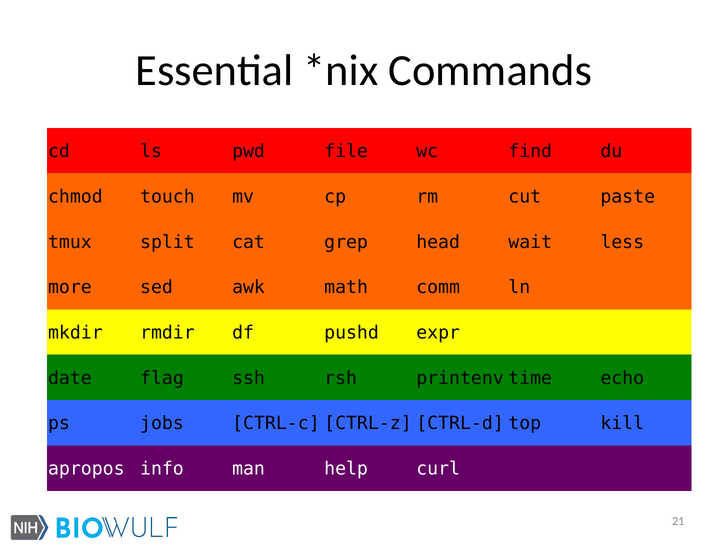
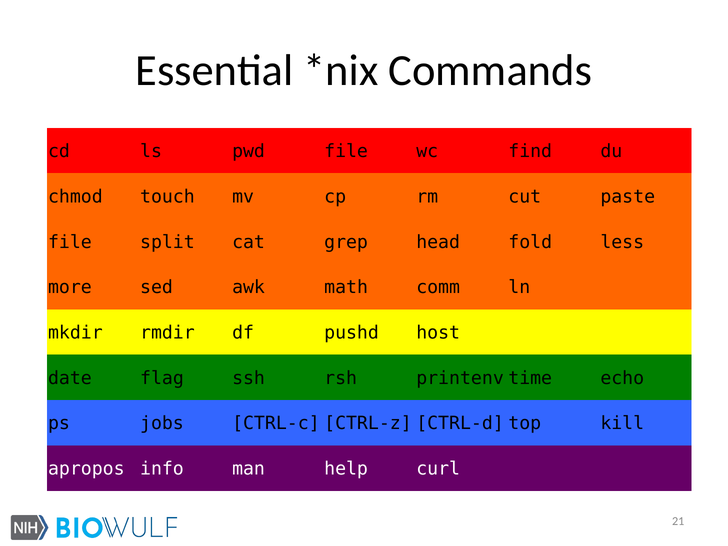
tmux at (70, 242): tmux -> file
wait: wait -> fold
expr: expr -> host
